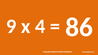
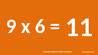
4: 4 -> 6
86: 86 -> 11
